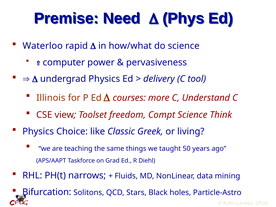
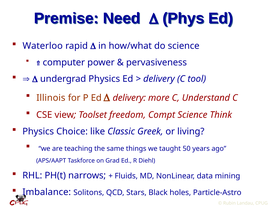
courses at (129, 98): courses -> delivery
Bifurcation: Bifurcation -> Imbalance
